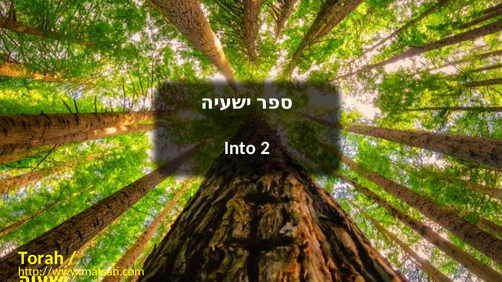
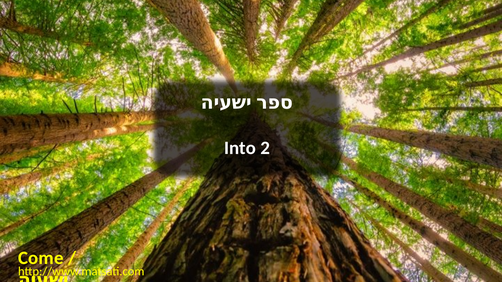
Torah: Torah -> Come
